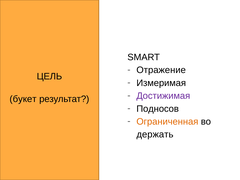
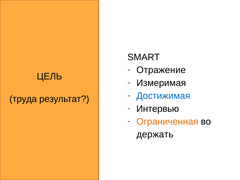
Достижимая colour: purple -> blue
букет: букет -> труда
Подносов: Подносов -> Интервью
